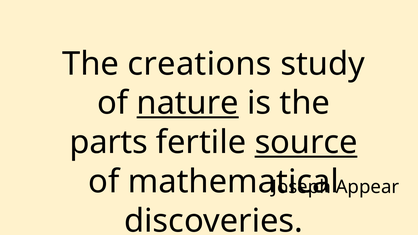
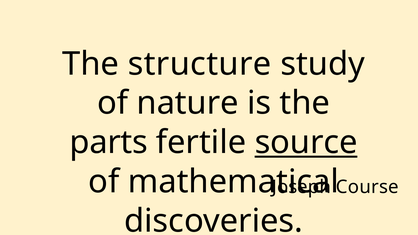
creations: creations -> structure
nature underline: present -> none
Appear: Appear -> Course
